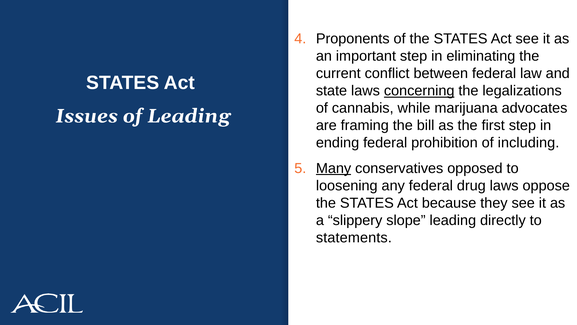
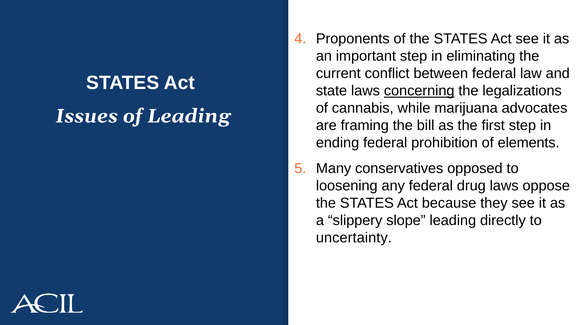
including: including -> elements
Many underline: present -> none
statements: statements -> uncertainty
